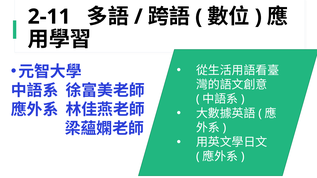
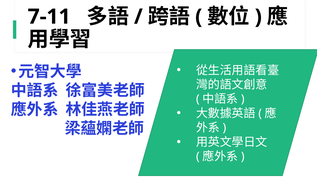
2-11: 2-11 -> 7-11
